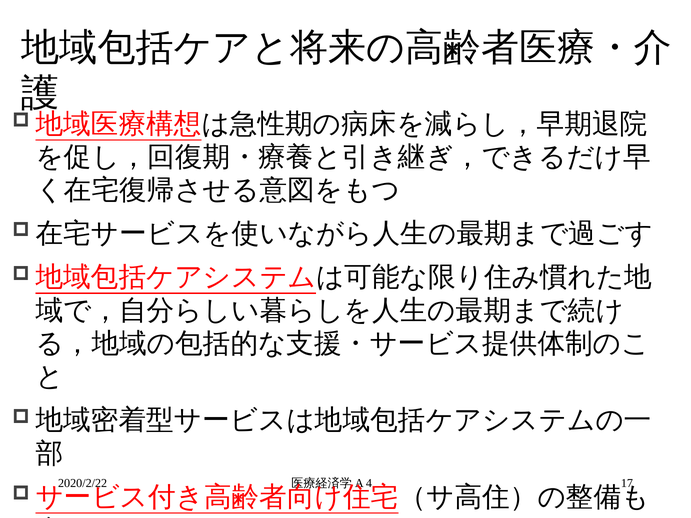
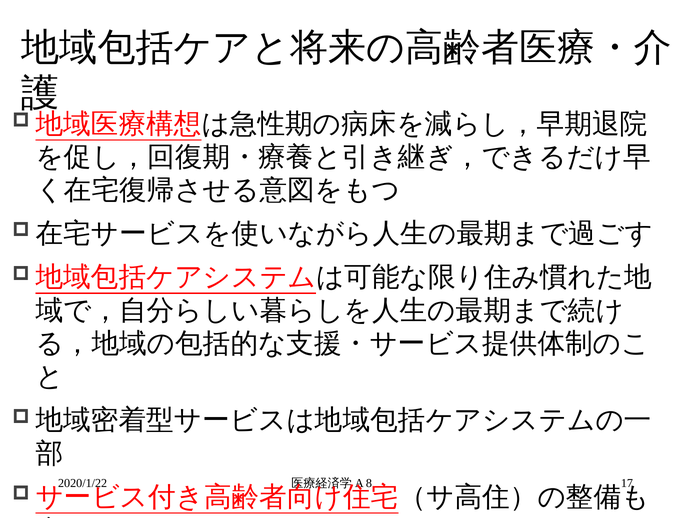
2020/2/22: 2020/2/22 -> 2020/1/22
4: 4 -> 8
